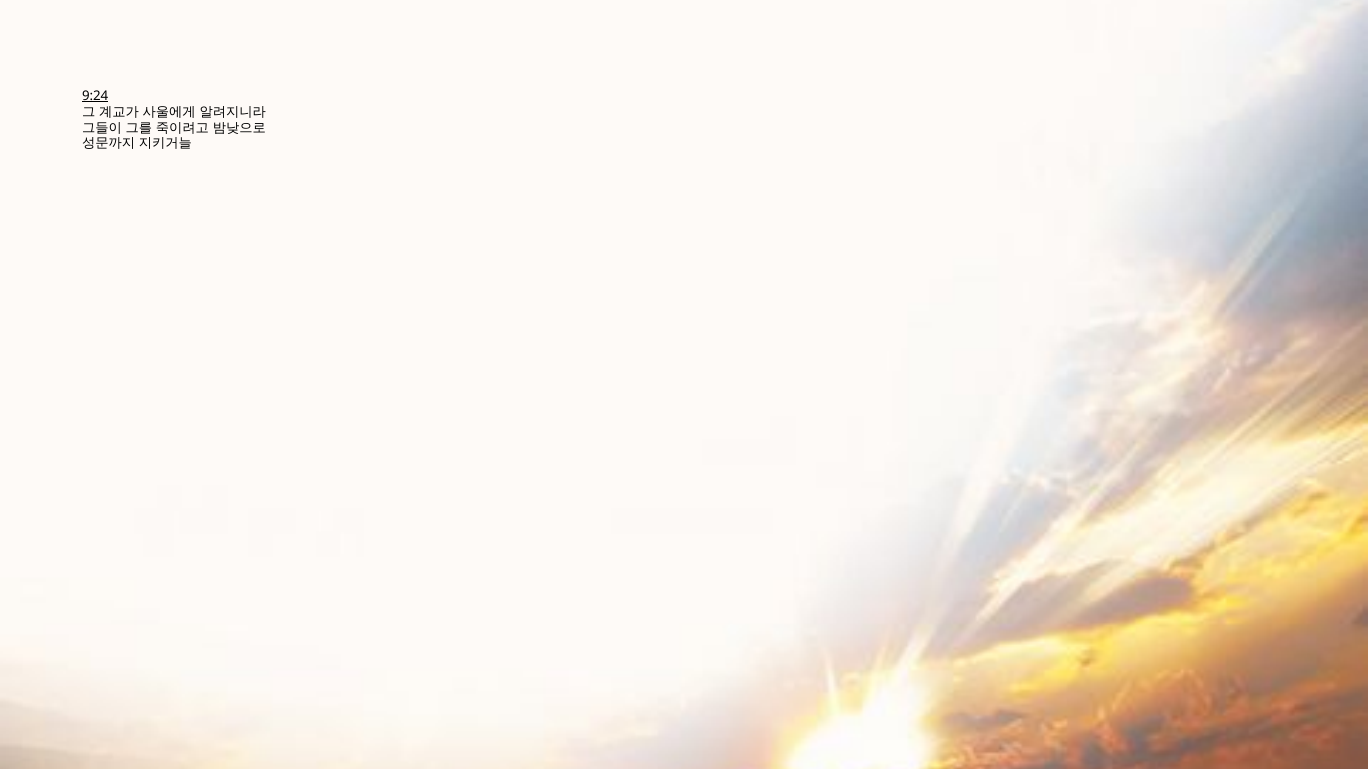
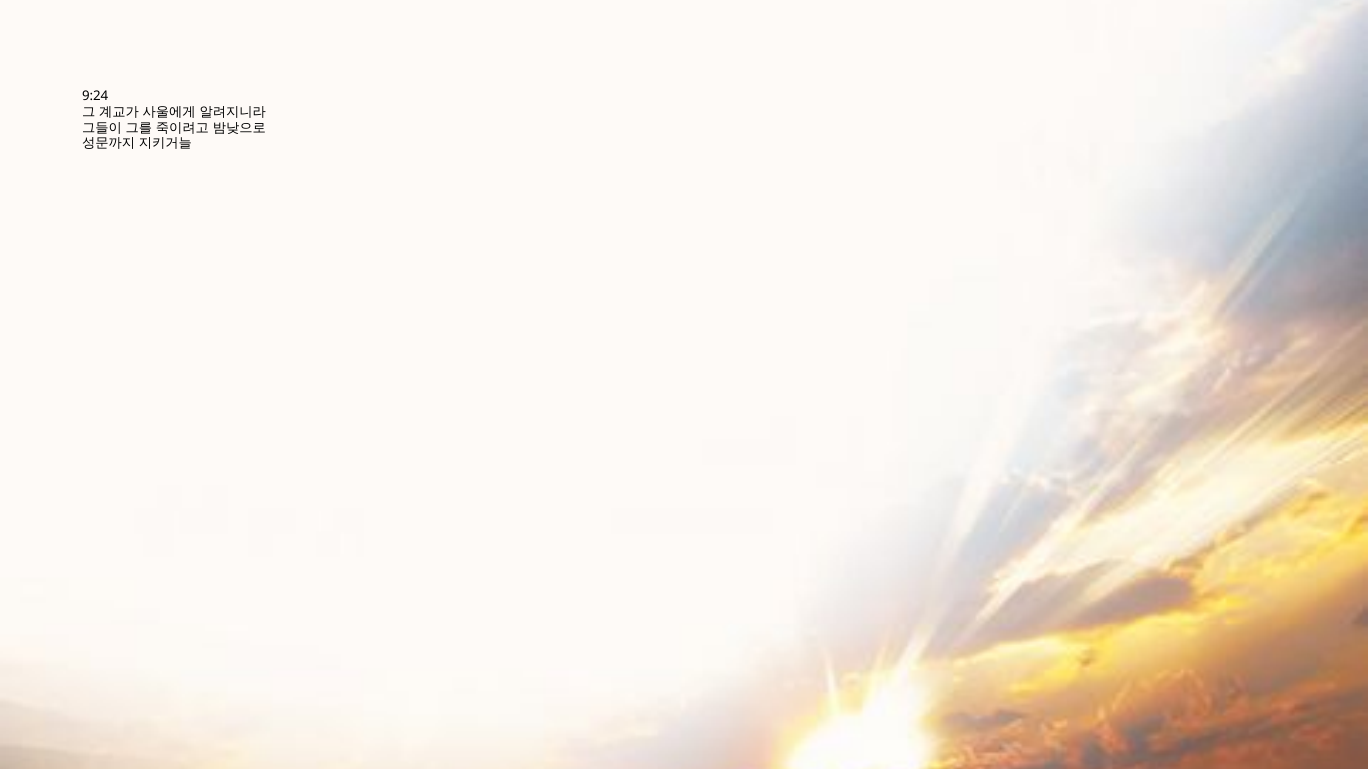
9:24 underline: present -> none
